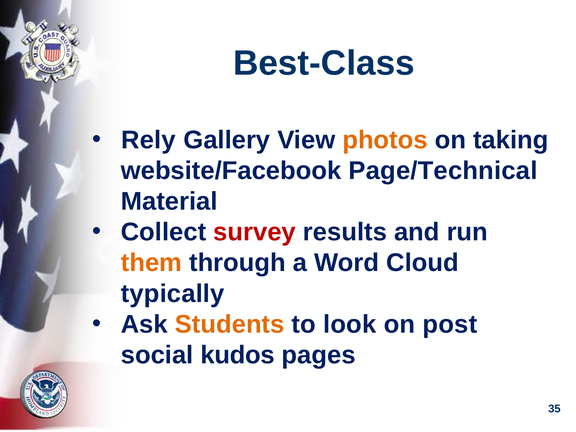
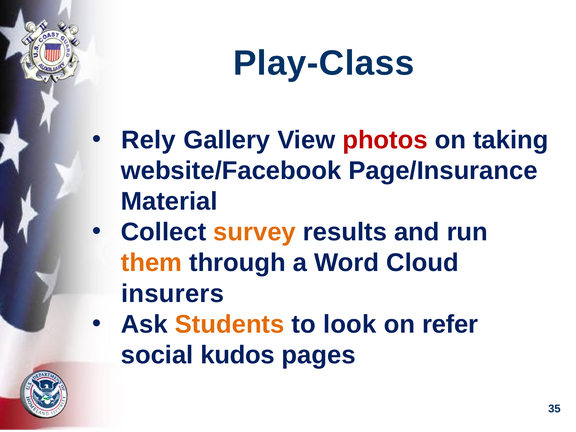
Best-Class: Best-Class -> Play-Class
photos colour: orange -> red
Page/Technical: Page/Technical -> Page/Insurance
survey colour: red -> orange
typically: typically -> insurers
post: post -> refer
